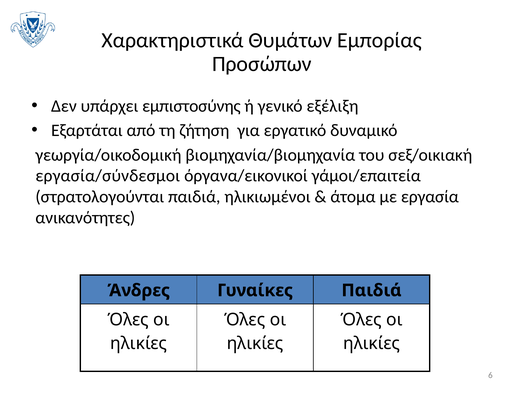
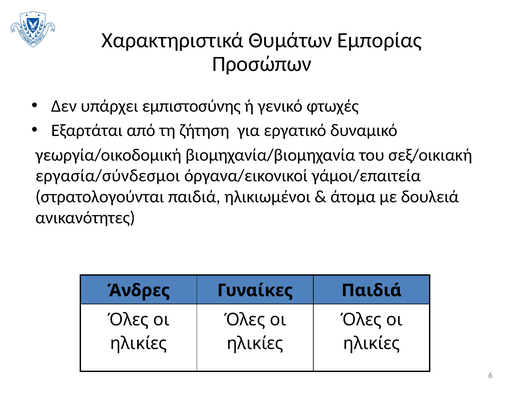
εξέλιξη: εξέλιξη -> φτωχές
εργασία: εργασία -> δουλειά
